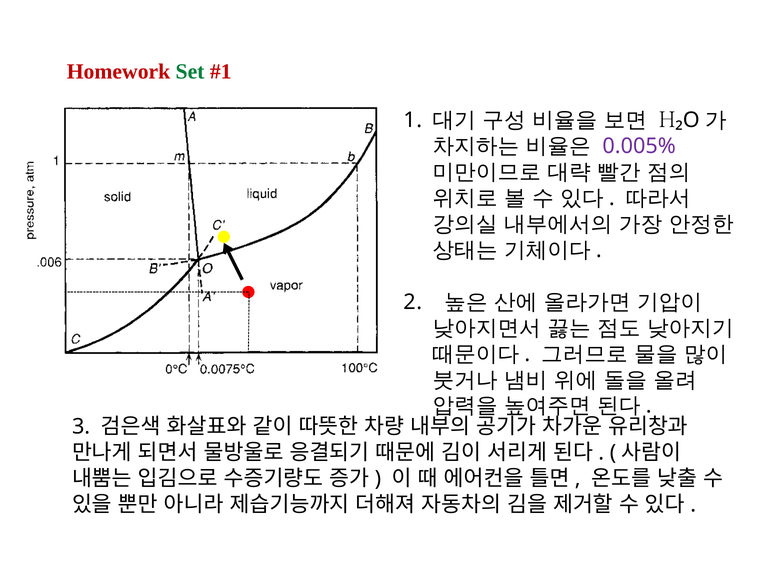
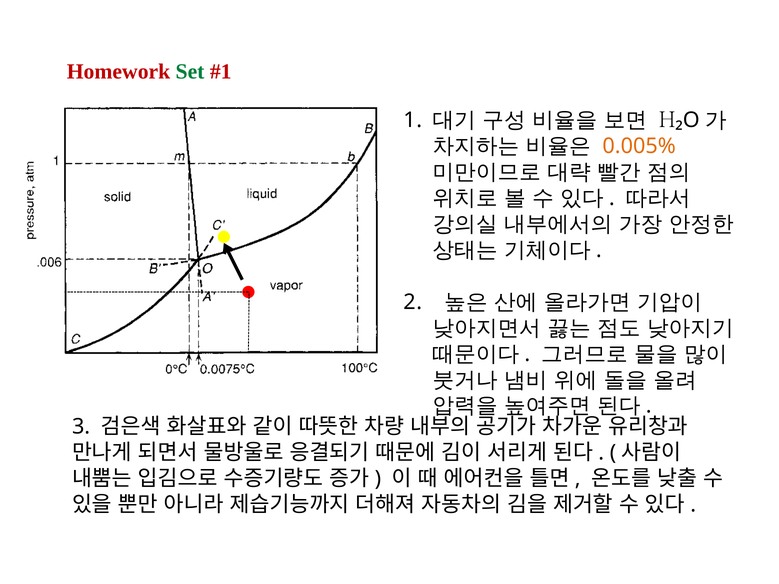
0.005% colour: purple -> orange
